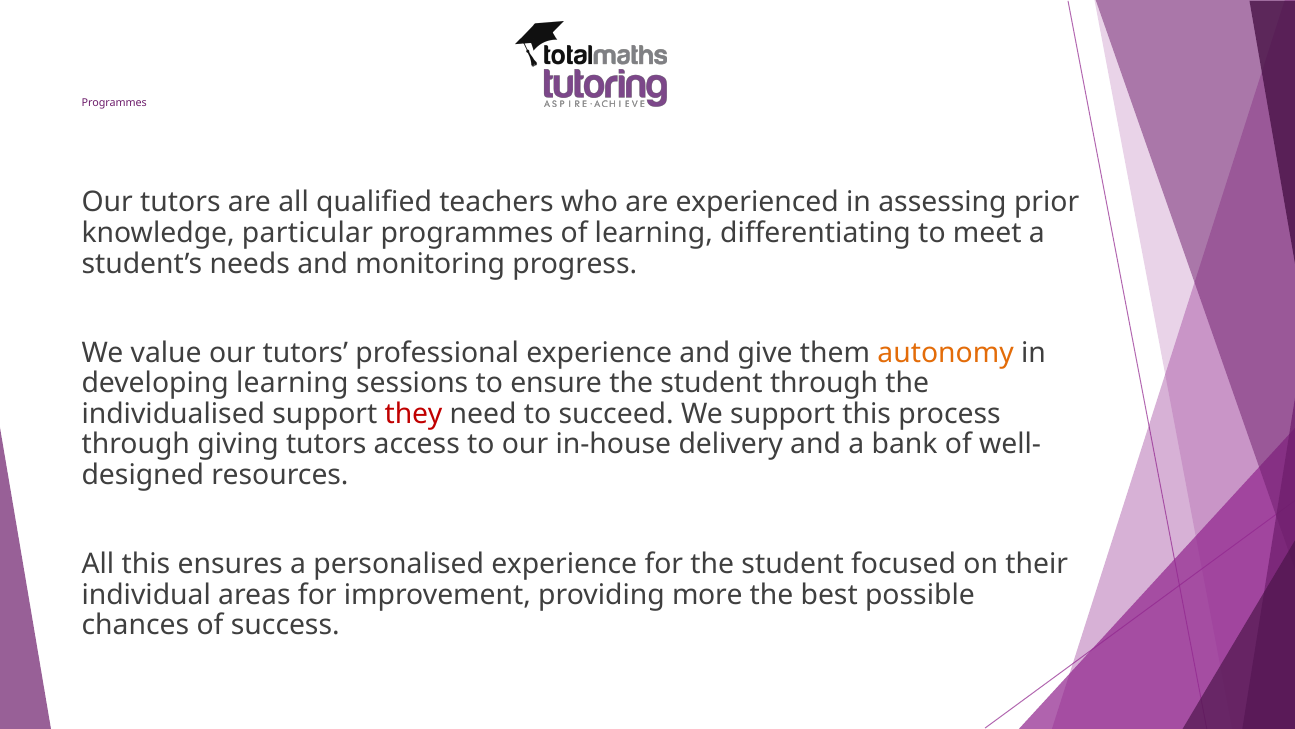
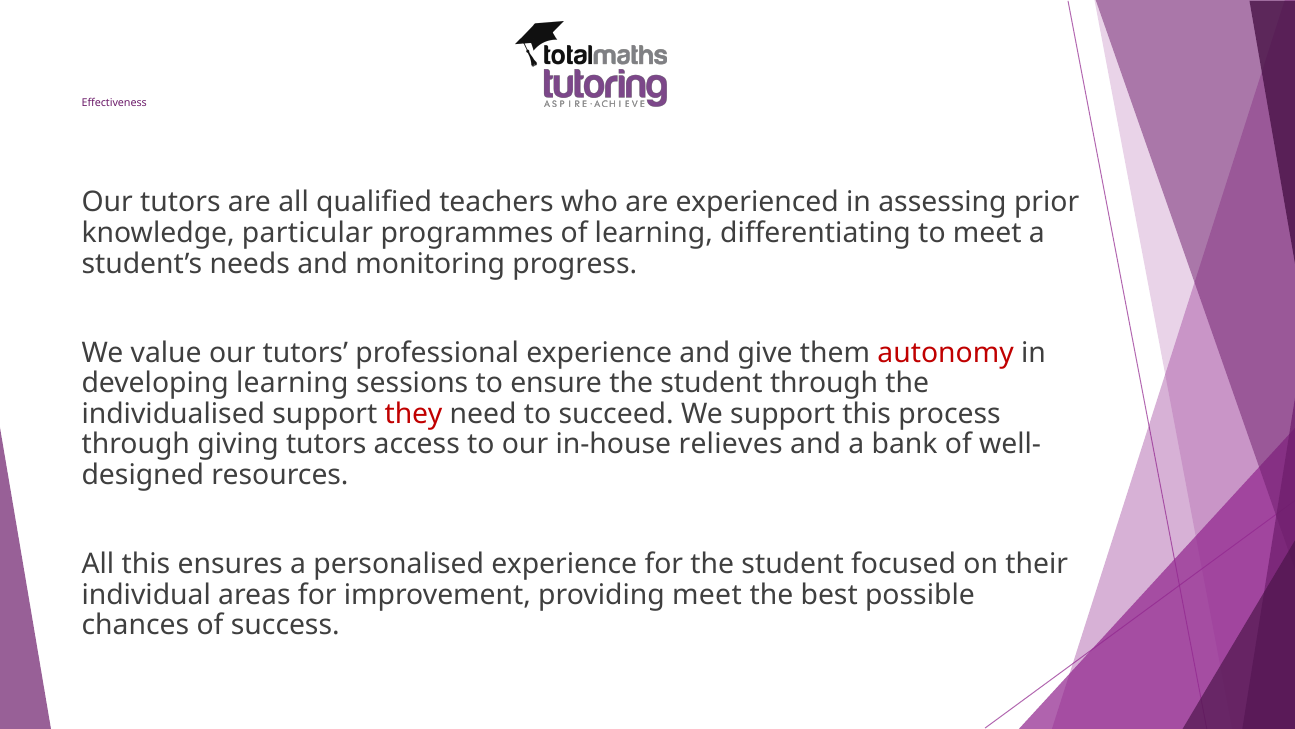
Programmes at (114, 103): Programmes -> Effectiveness
autonomy colour: orange -> red
delivery: delivery -> relieves
providing more: more -> meet
